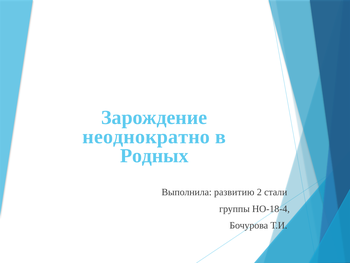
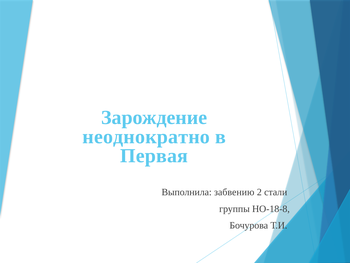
Родных: Родных -> Первая
развитию: развитию -> забвению
НО-18-4: НО-18-4 -> НО-18-8
